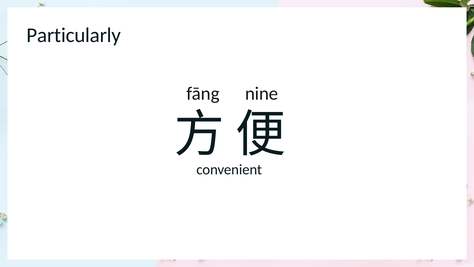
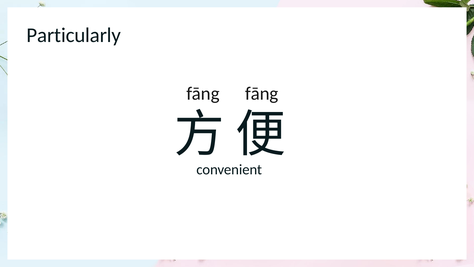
fāng nine: nine -> fāng
